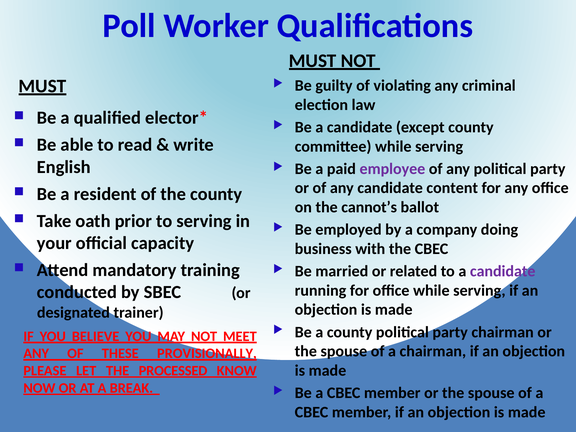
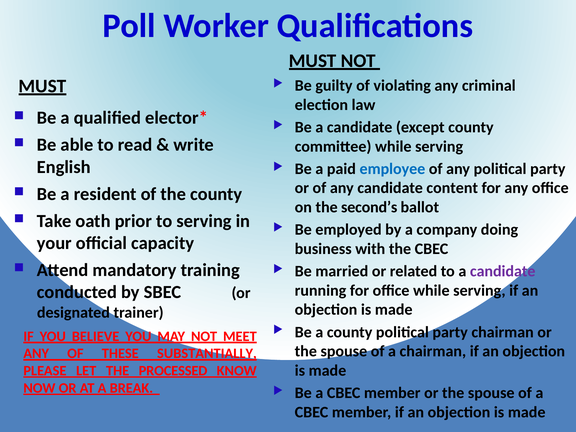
employee colour: purple -> blue
cannot’s: cannot’s -> second’s
PROVISIONALLY: PROVISIONALLY -> SUBSTANTIALLY
